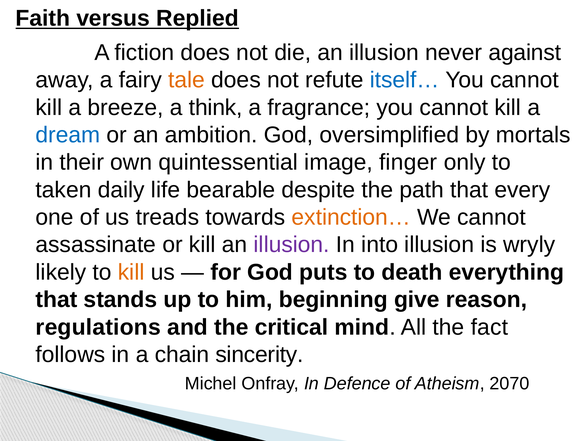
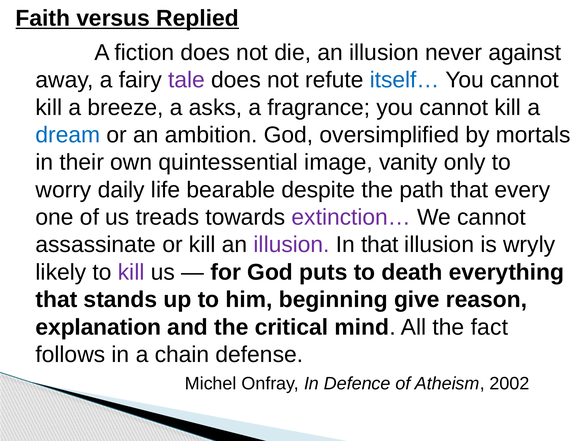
tale colour: orange -> purple
think: think -> asks
finger: finger -> vanity
taken: taken -> worry
extinction… colour: orange -> purple
In into: into -> that
kill at (131, 272) colour: orange -> purple
regulations: regulations -> explanation
sincerity: sincerity -> defense
2070: 2070 -> 2002
